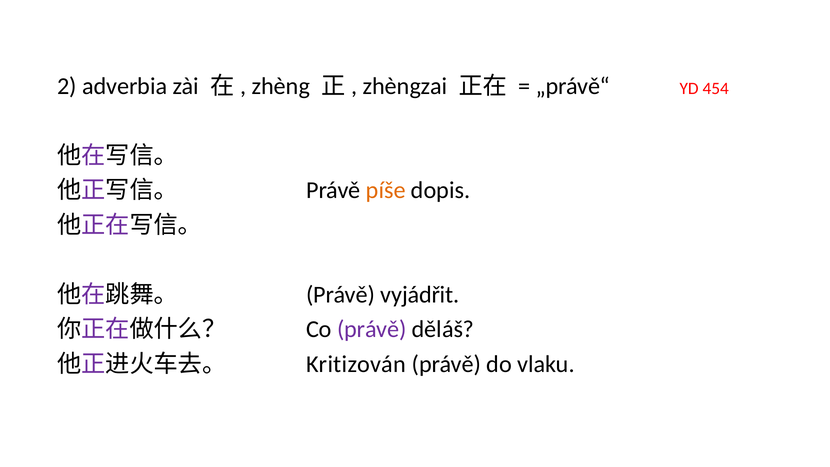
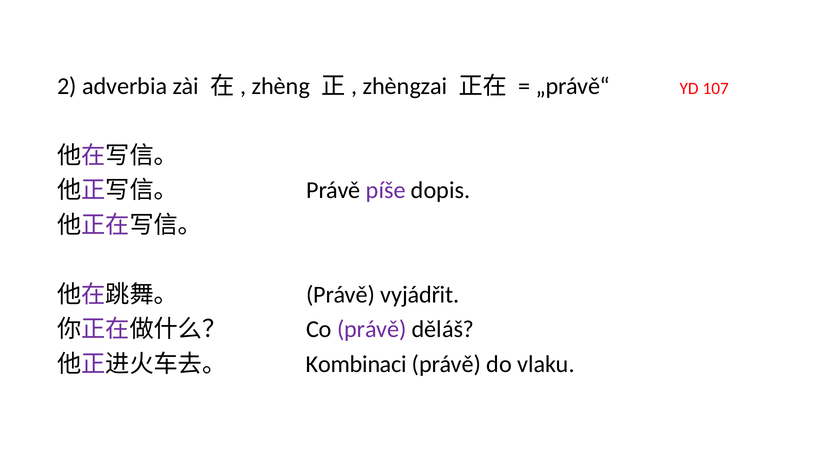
454: 454 -> 107
píše colour: orange -> purple
Kritizován: Kritizován -> Kombinaci
